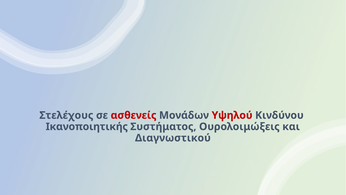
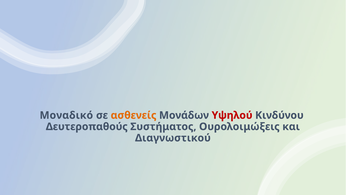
Στελέχους: Στελέχους -> Μοναδικό
ασθενείς colour: red -> orange
Ικανοποιητικής: Ικανοποιητικής -> Δευτεροπαθούς
